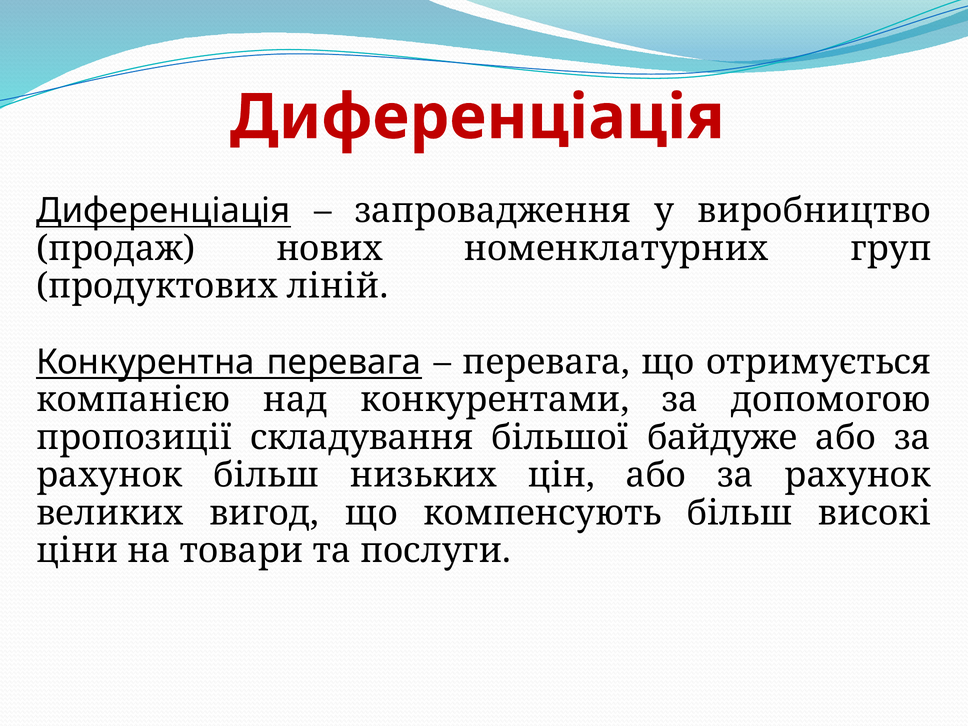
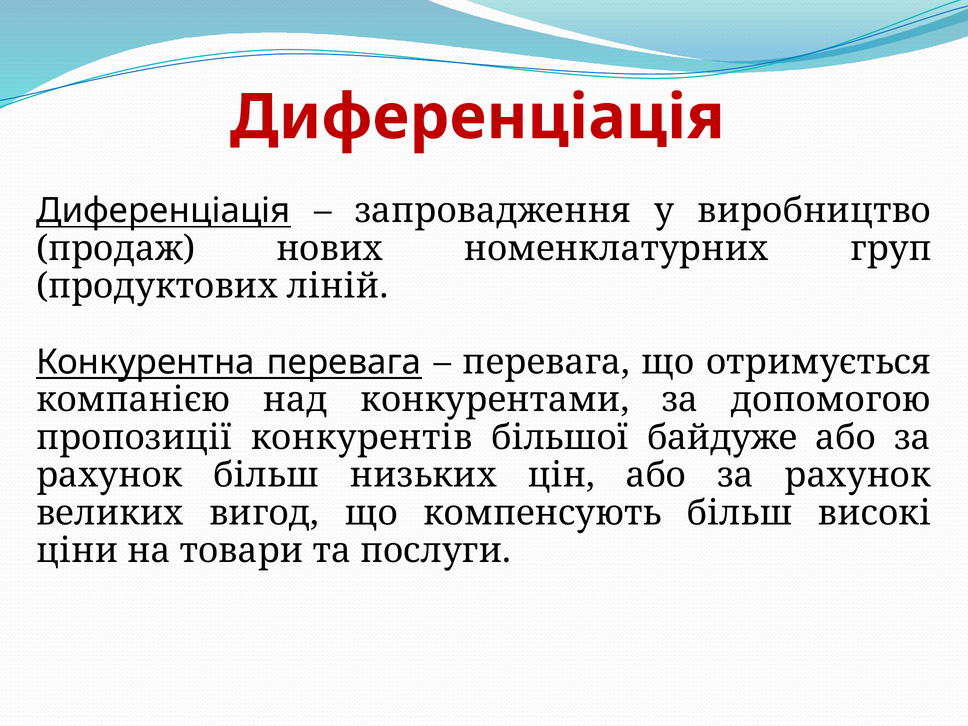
складування: складування -> конкурентів
